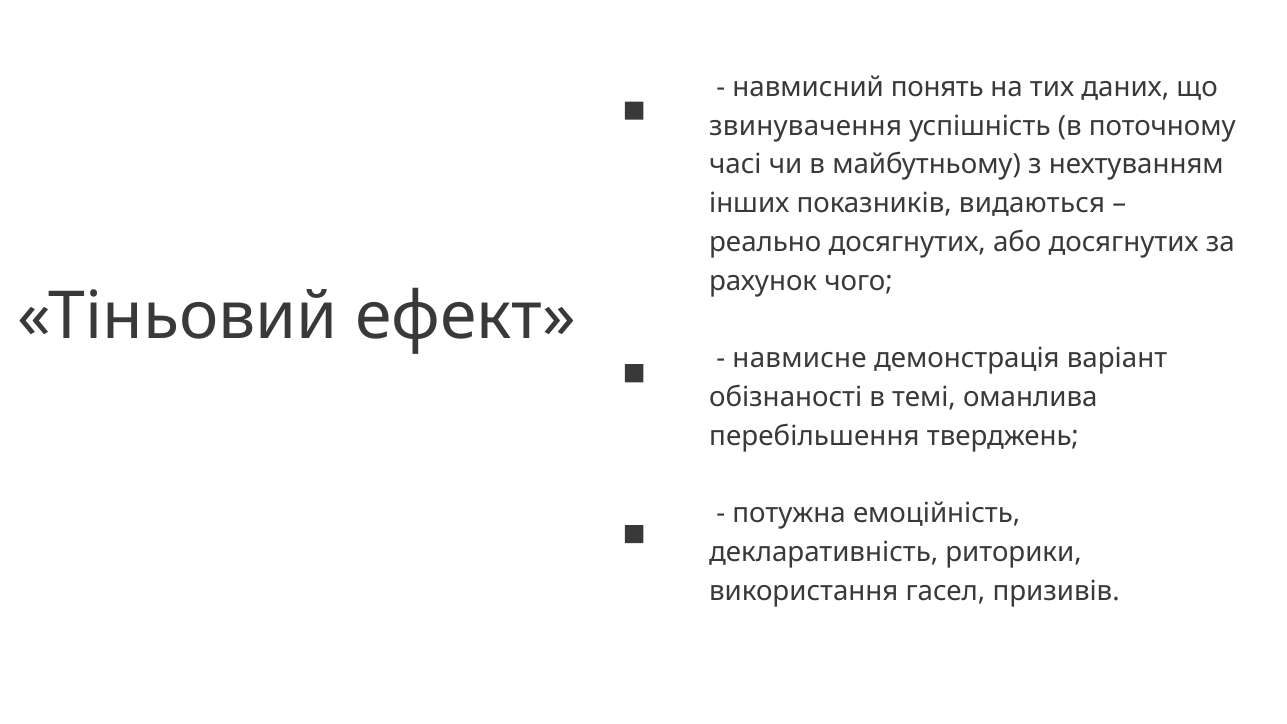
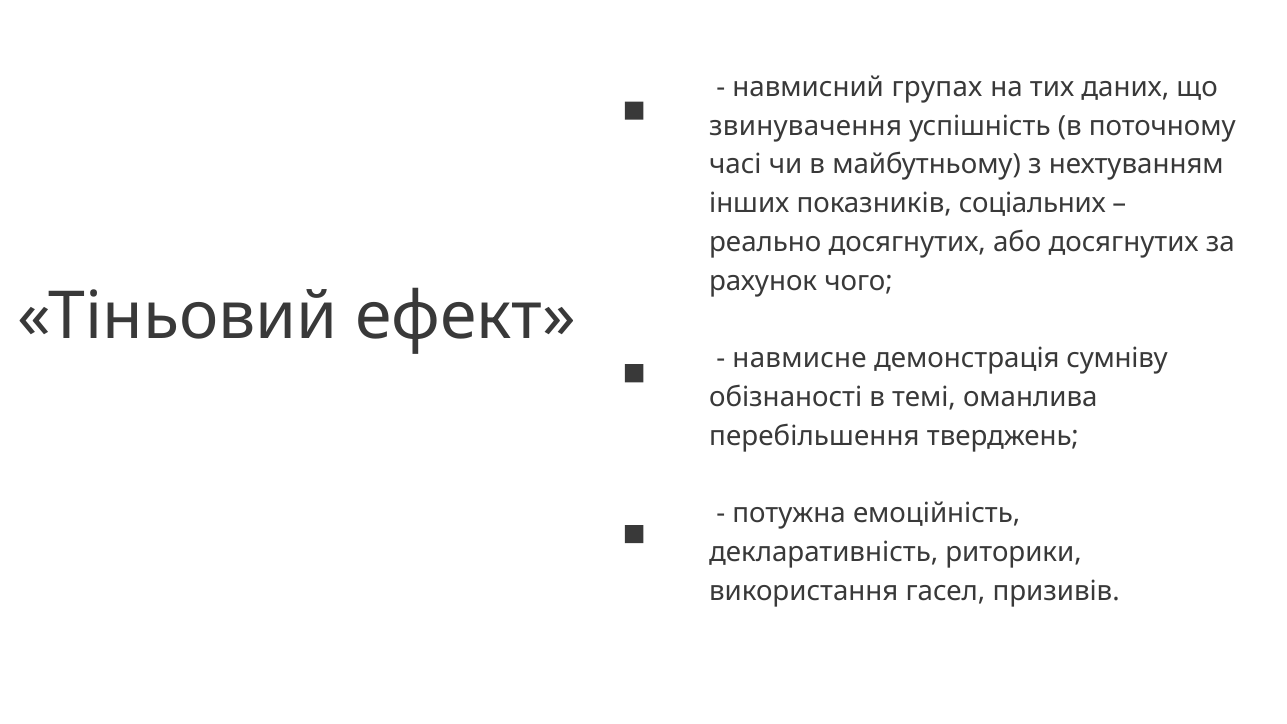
понять: понять -> групах
видаються: видаються -> соціальних
варіант: варіант -> сумніву
